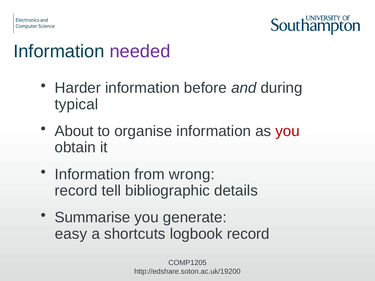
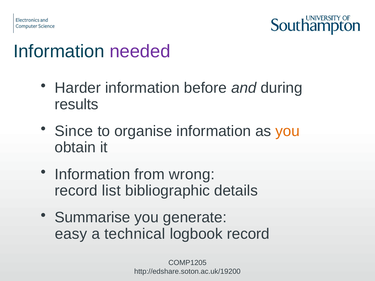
typical: typical -> results
About: About -> Since
you at (288, 131) colour: red -> orange
tell: tell -> list
shortcuts: shortcuts -> technical
